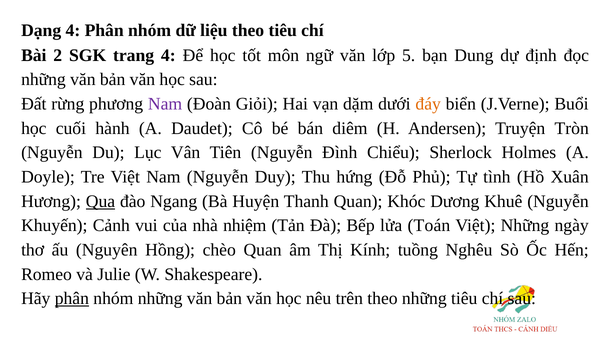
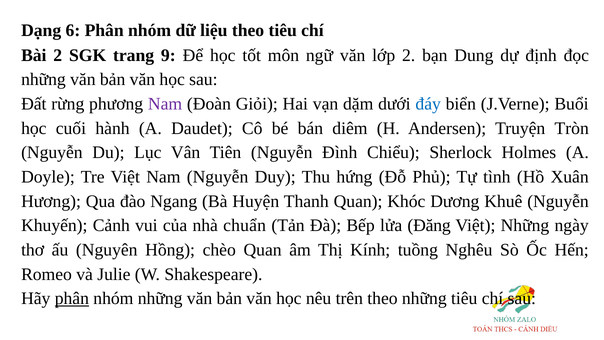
Dạng 4: 4 -> 6
trang 4: 4 -> 9
lớp 5: 5 -> 2
đáy colour: orange -> blue
Qua underline: present -> none
nhiệm: nhiệm -> chuẩn
Toán: Toán -> Đăng
